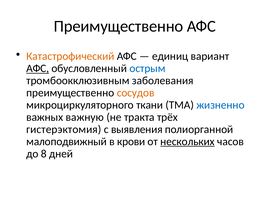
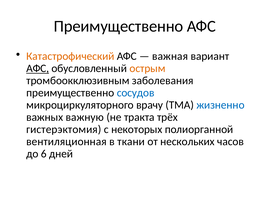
единиц: единиц -> важная
острым colour: blue -> orange
сосудов colour: orange -> blue
ткани: ткани -> врачу
выявления: выявления -> некоторых
малоподвижный: малоподвижный -> вентиляционная
крови: крови -> ткани
нескольких underline: present -> none
8: 8 -> 6
